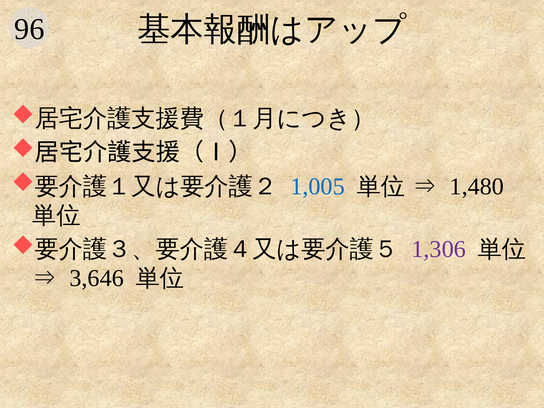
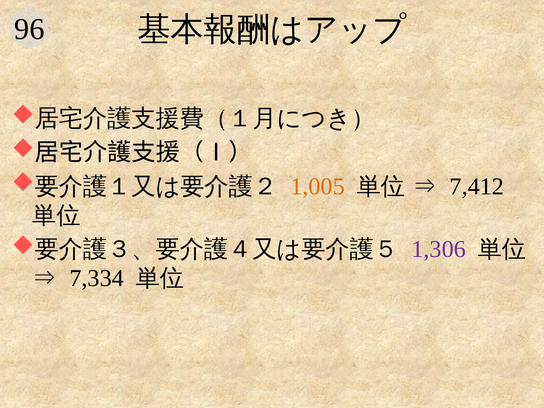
1,005 colour: blue -> orange
1,480: 1,480 -> 7,412
3,646: 3,646 -> 7,334
